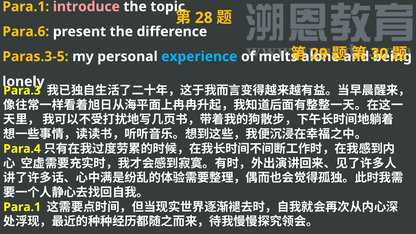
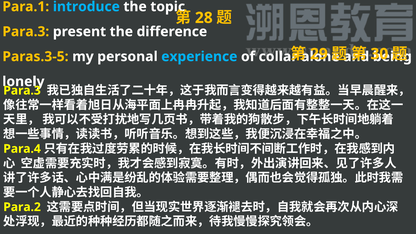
introduce colour: pink -> light blue
Para.6 at (26, 32): Para.6 -> Para.3
melts: melts -> collar
Para.1 at (22, 207): Para.1 -> Para.2
